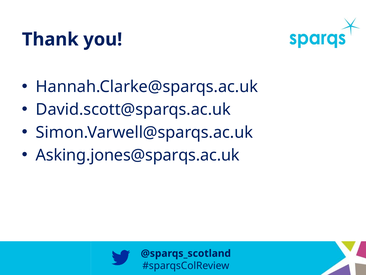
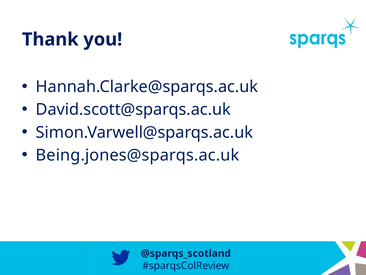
Asking.jones@sparqs.ac.uk: Asking.jones@sparqs.ac.uk -> Being.jones@sparqs.ac.uk
